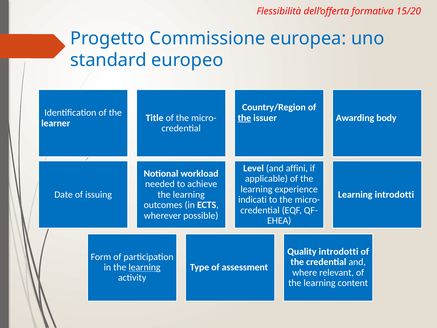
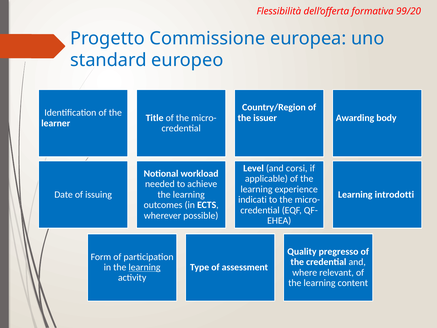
15/20: 15/20 -> 99/20
the at (244, 118) underline: present -> none
affini: affini -> corsi
Quality introdotti: introdotti -> pregresso
